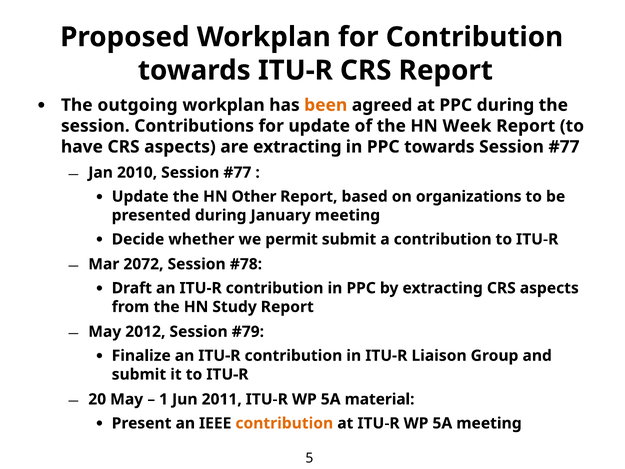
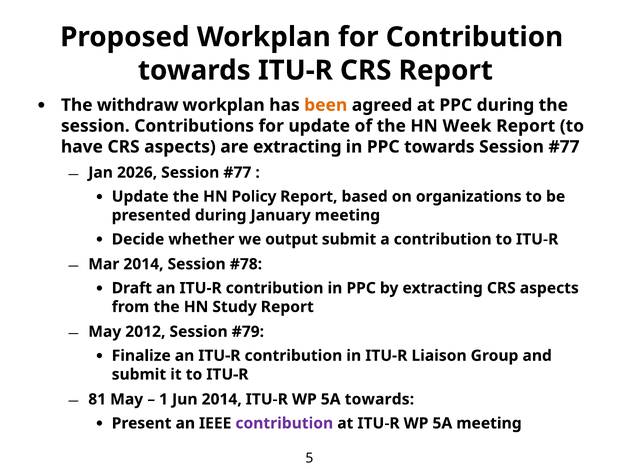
outgoing: outgoing -> withdraw
2010: 2010 -> 2026
Other: Other -> Policy
permit: permit -> output
Mar 2072: 2072 -> 2014
20: 20 -> 81
Jun 2011: 2011 -> 2014
5A material: material -> towards
contribution at (284, 423) colour: orange -> purple
